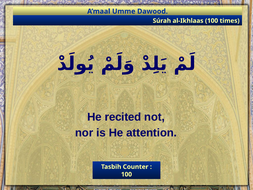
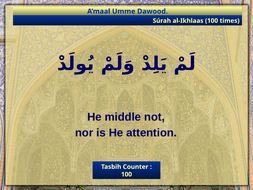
recited: recited -> middle
